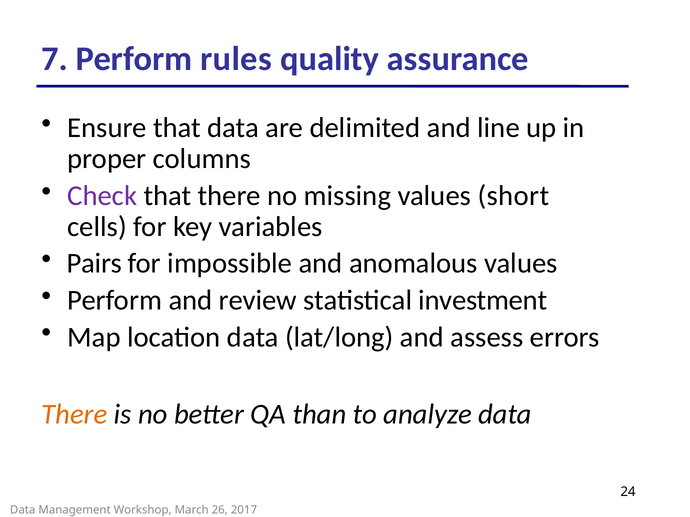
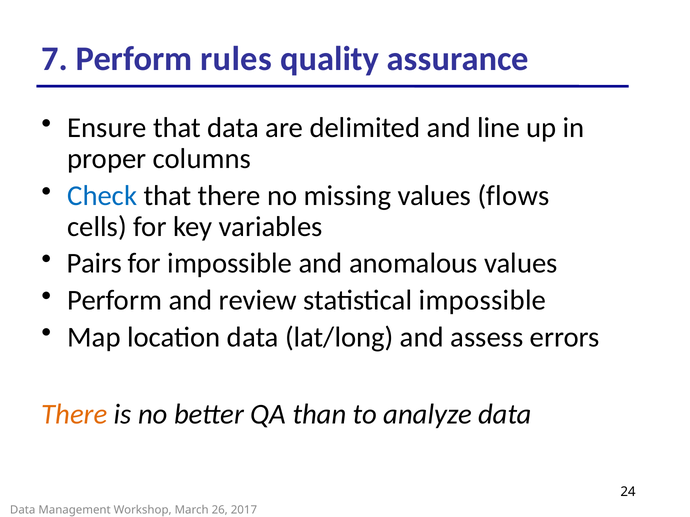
Check colour: purple -> blue
short: short -> flows
statistical investment: investment -> impossible
